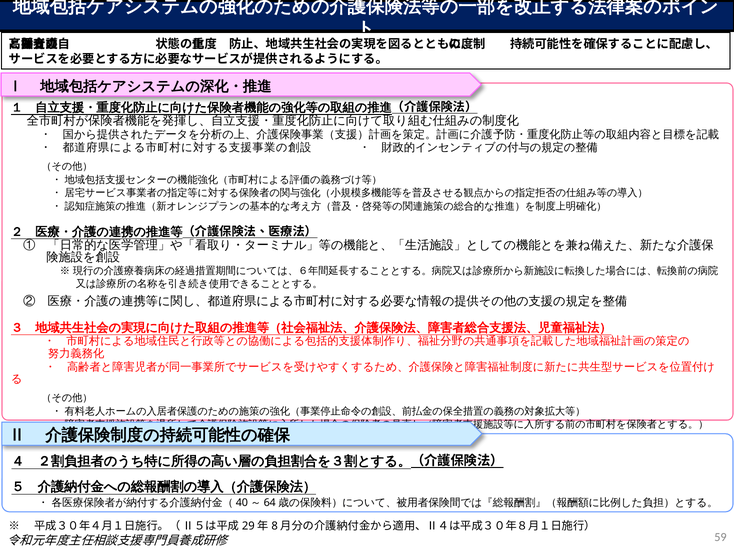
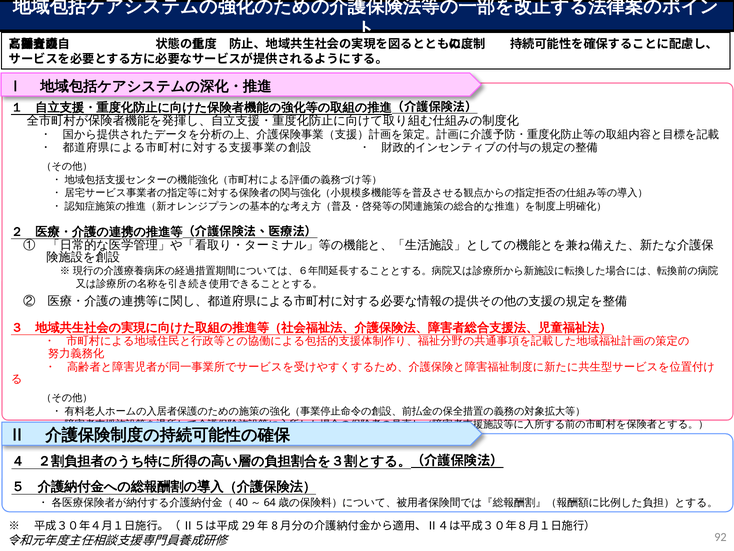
59: 59 -> 92
